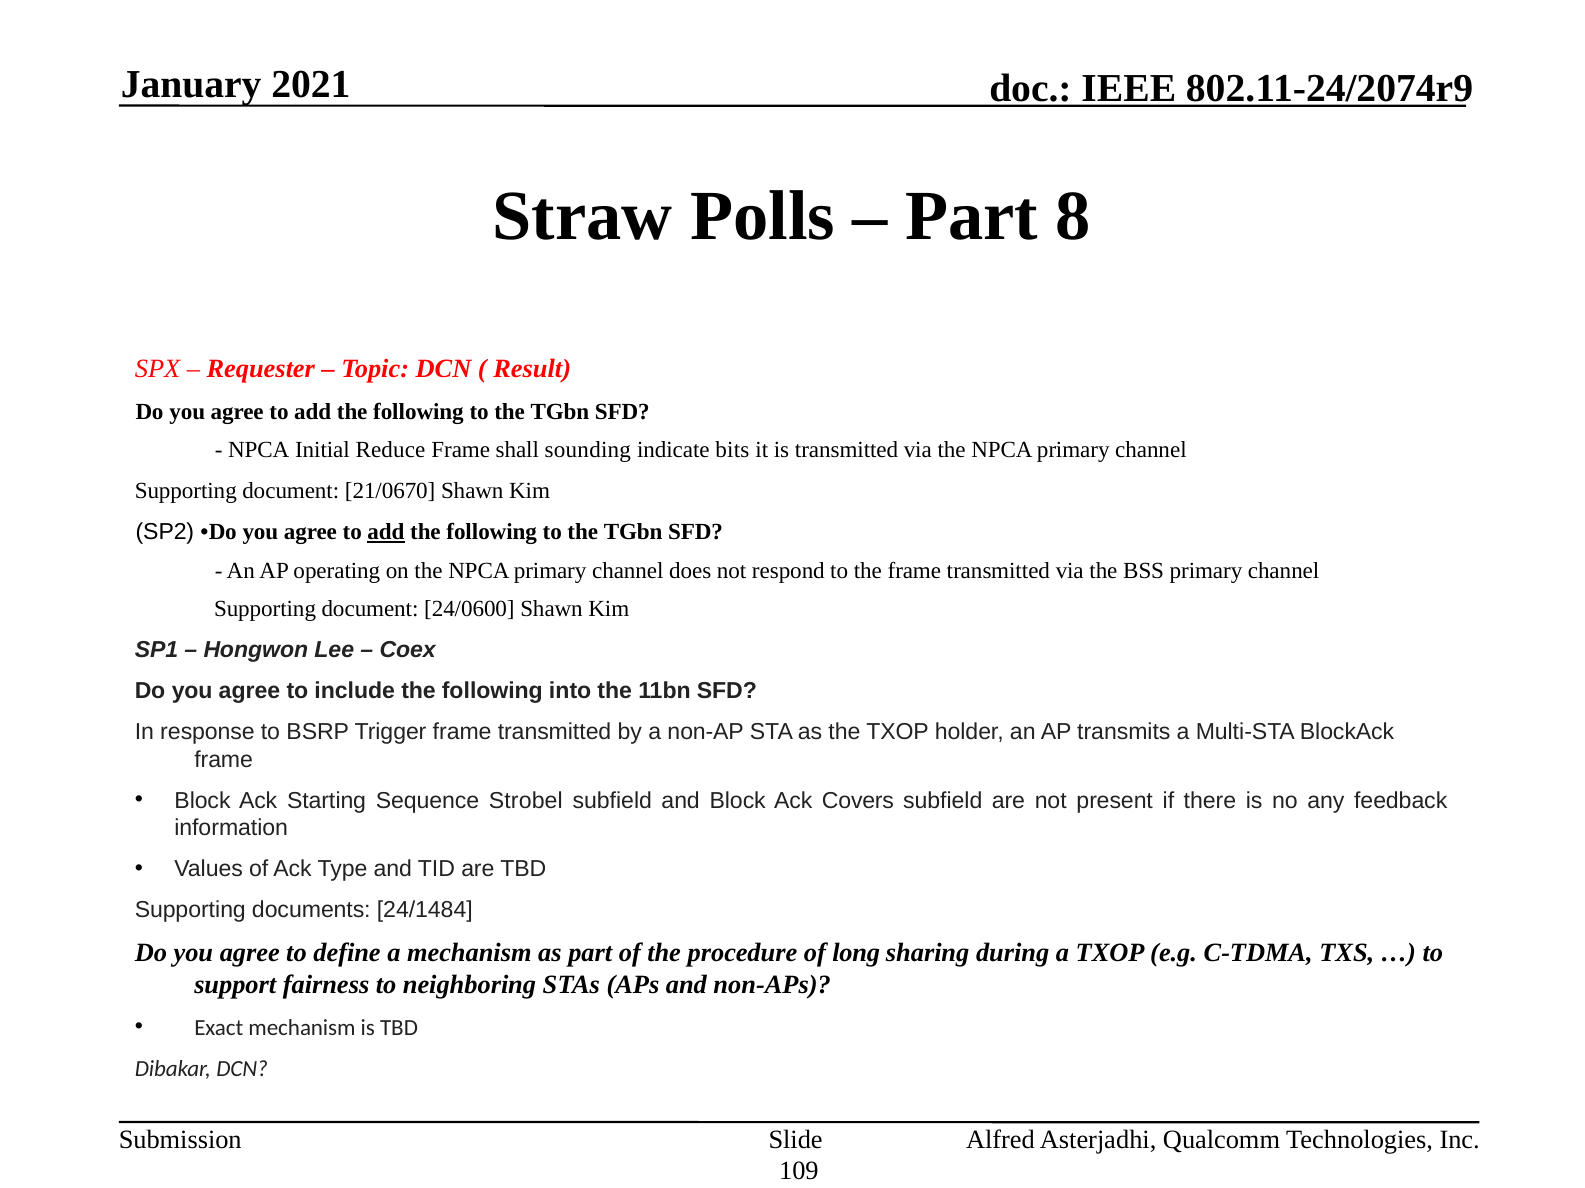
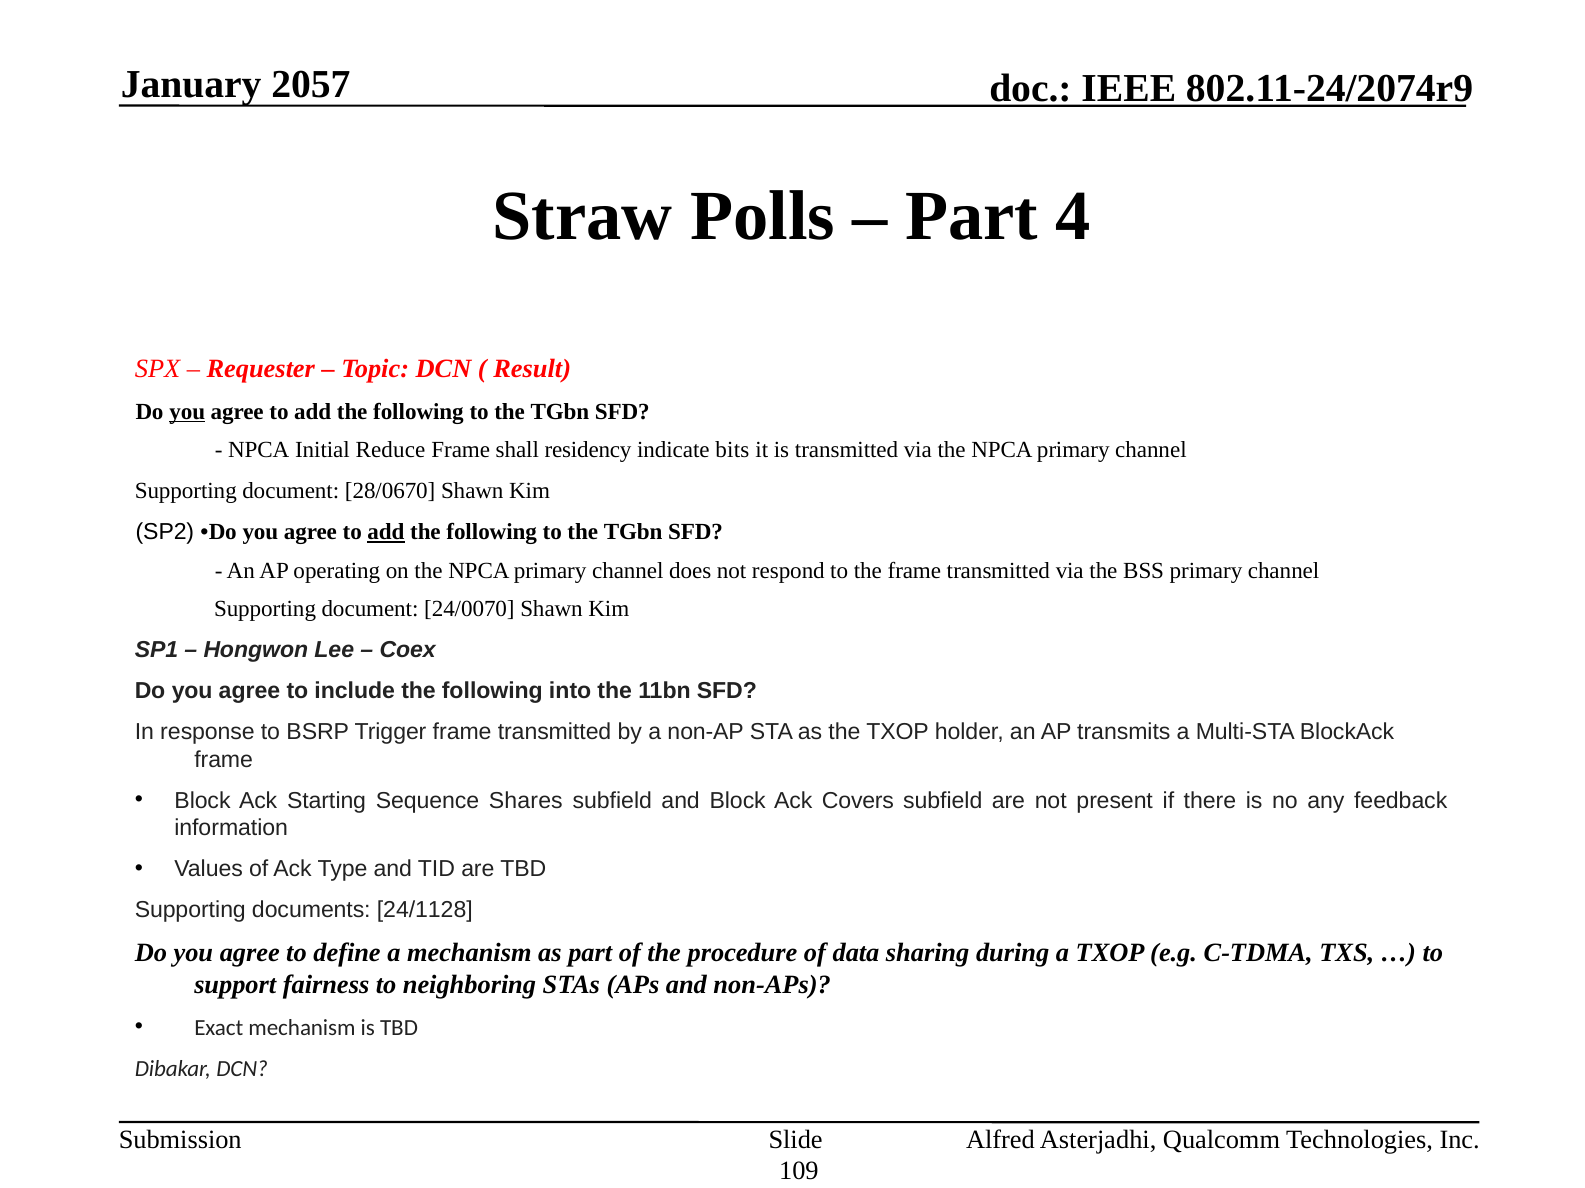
2021: 2021 -> 2057
8: 8 -> 4
you at (187, 412) underline: none -> present
sounding: sounding -> residency
21/0670: 21/0670 -> 28/0670
24/0600: 24/0600 -> 24/0070
Strobel: Strobel -> Shares
24/1484: 24/1484 -> 24/1128
long: long -> data
